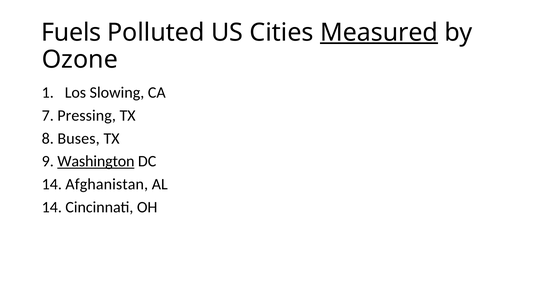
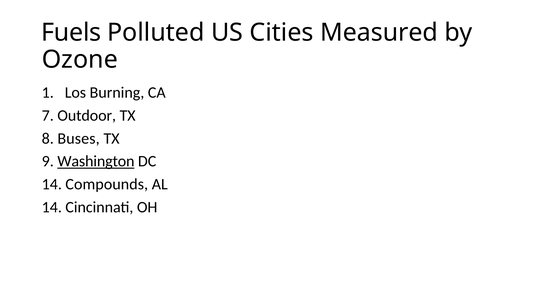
Measured underline: present -> none
Slowing: Slowing -> Burning
Pressing: Pressing -> Outdoor
Afghanistan: Afghanistan -> Compounds
